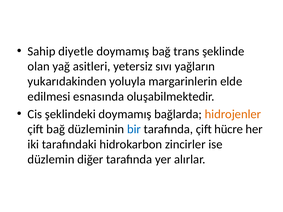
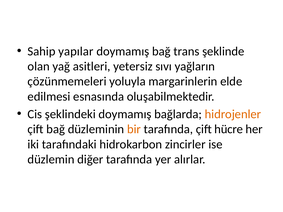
diyetle: diyetle -> yapılar
yukarıdakinden: yukarıdakinden -> çözünmemeleri
bir colour: blue -> orange
